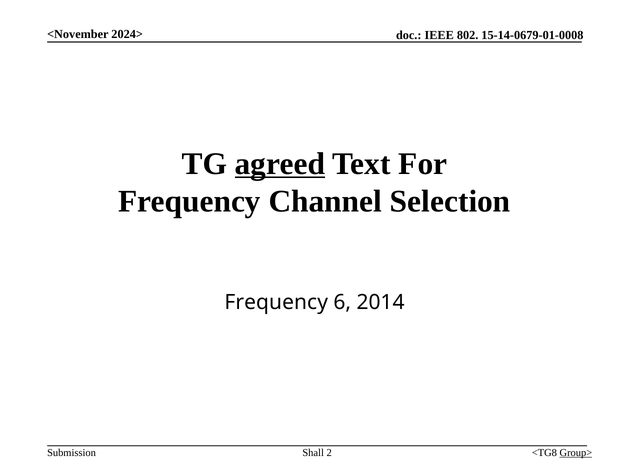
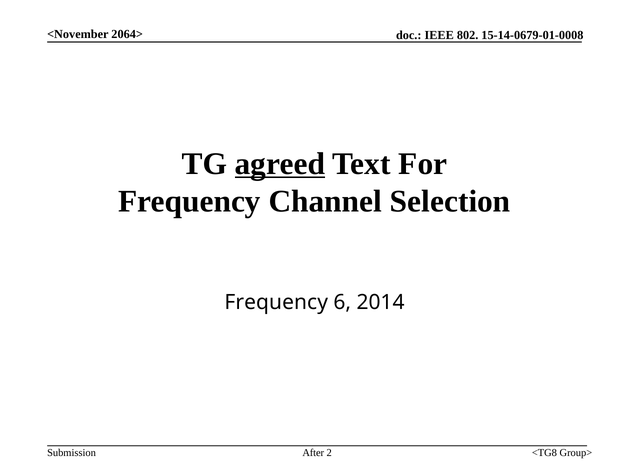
2024>: 2024> -> 2064>
Shall: Shall -> After
Group> underline: present -> none
